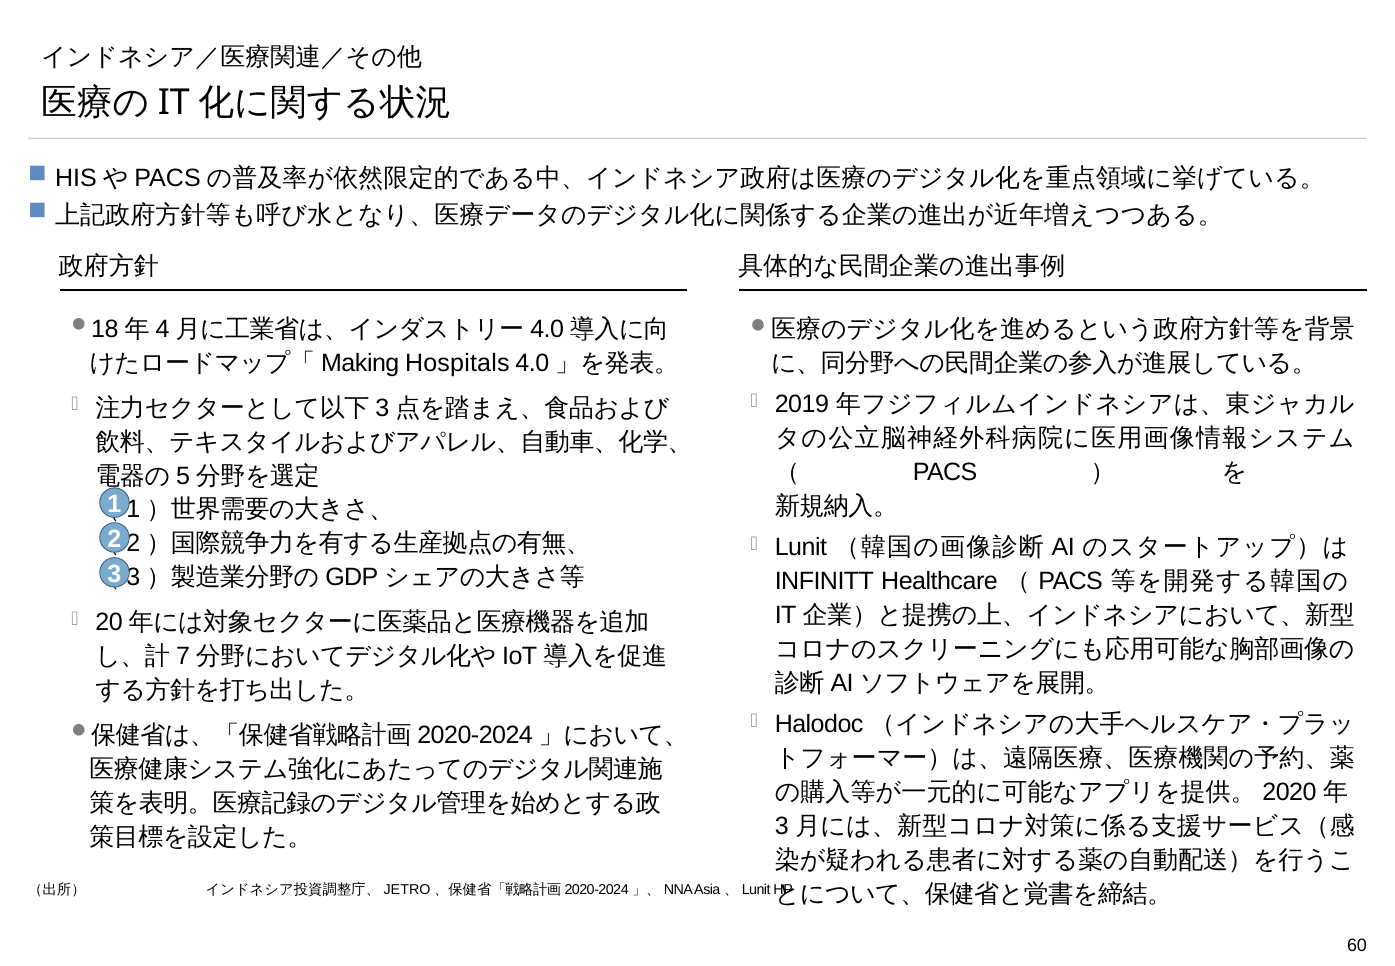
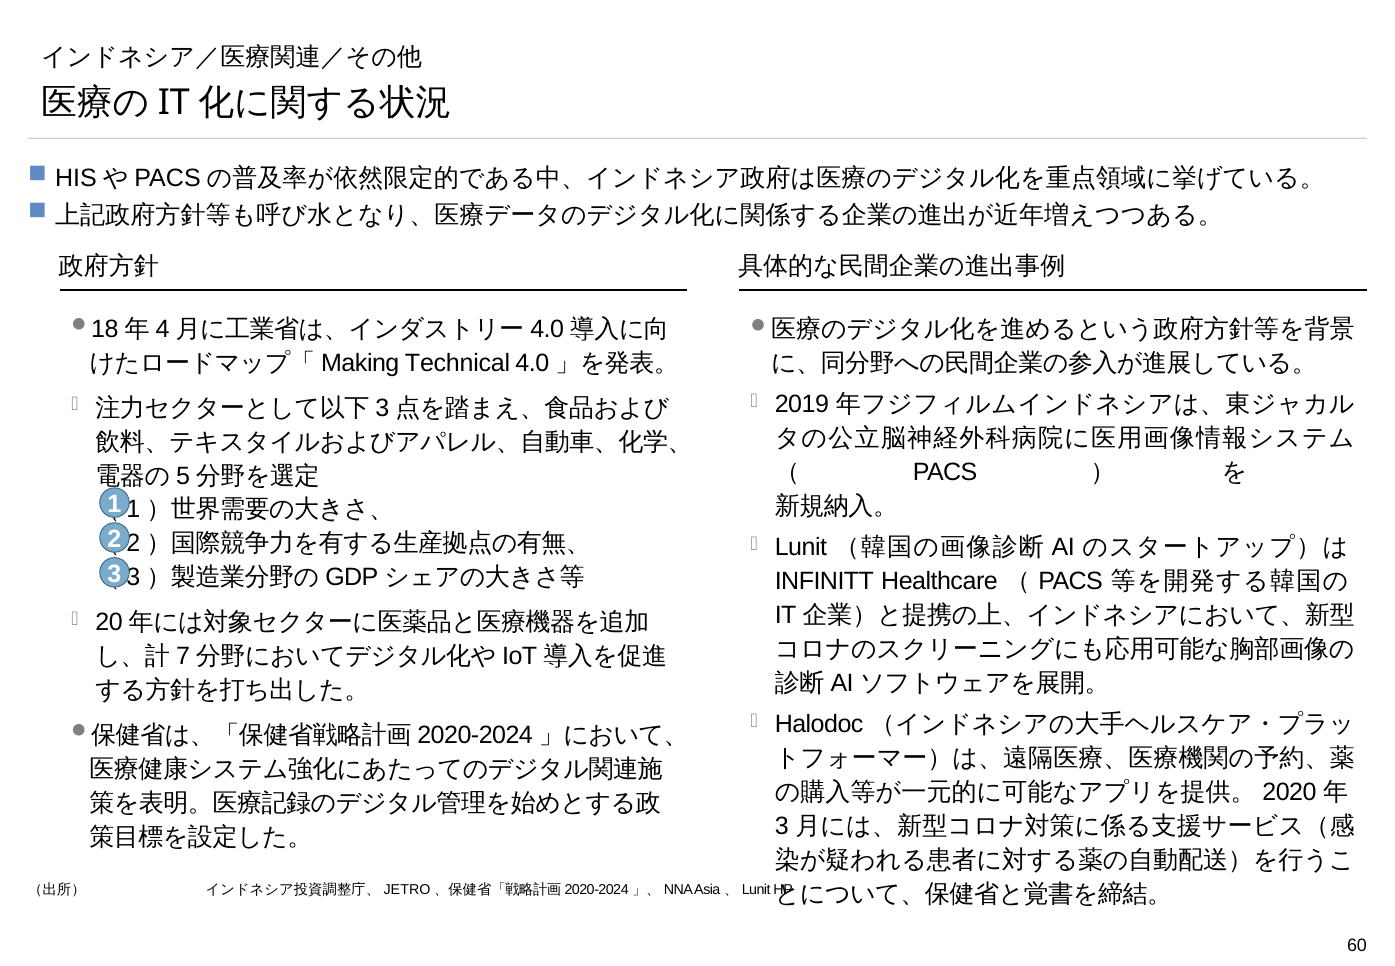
Hospitals: Hospitals -> Technical
